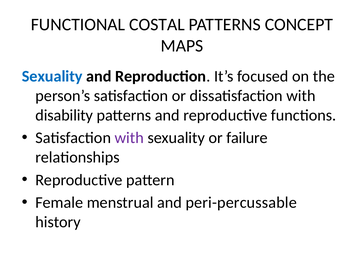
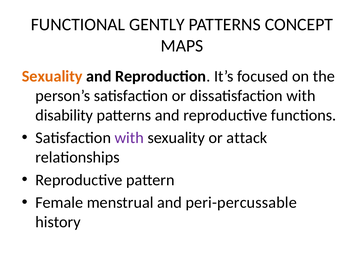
COSTAL: COSTAL -> GENTLY
Sexuality at (52, 76) colour: blue -> orange
failure: failure -> attack
